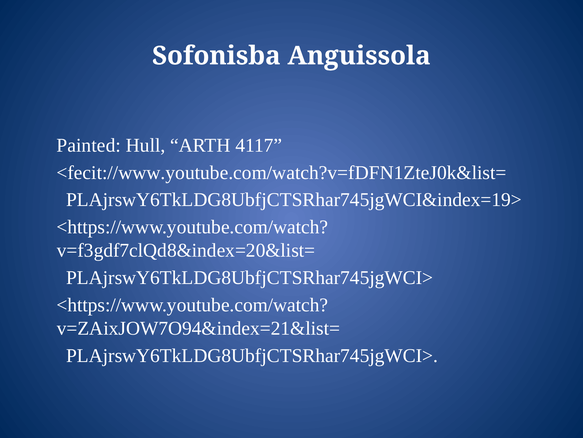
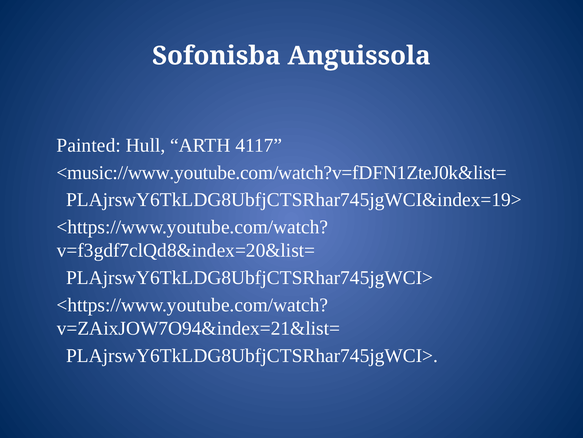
<fecit://www.youtube.com/watch?v=fDFN1ZteJ0k&list=: <fecit://www.youtube.com/watch?v=fDFN1ZteJ0k&list= -> <music://www.youtube.com/watch?v=fDFN1ZteJ0k&list=
